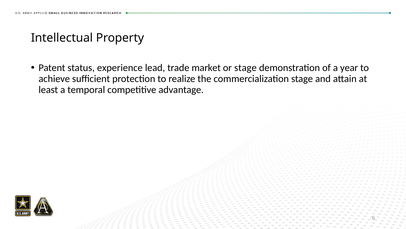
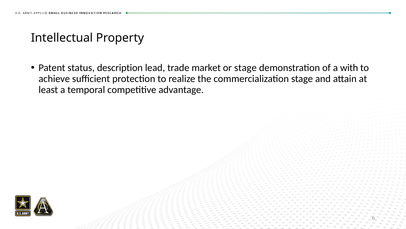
experience: experience -> description
year: year -> with
